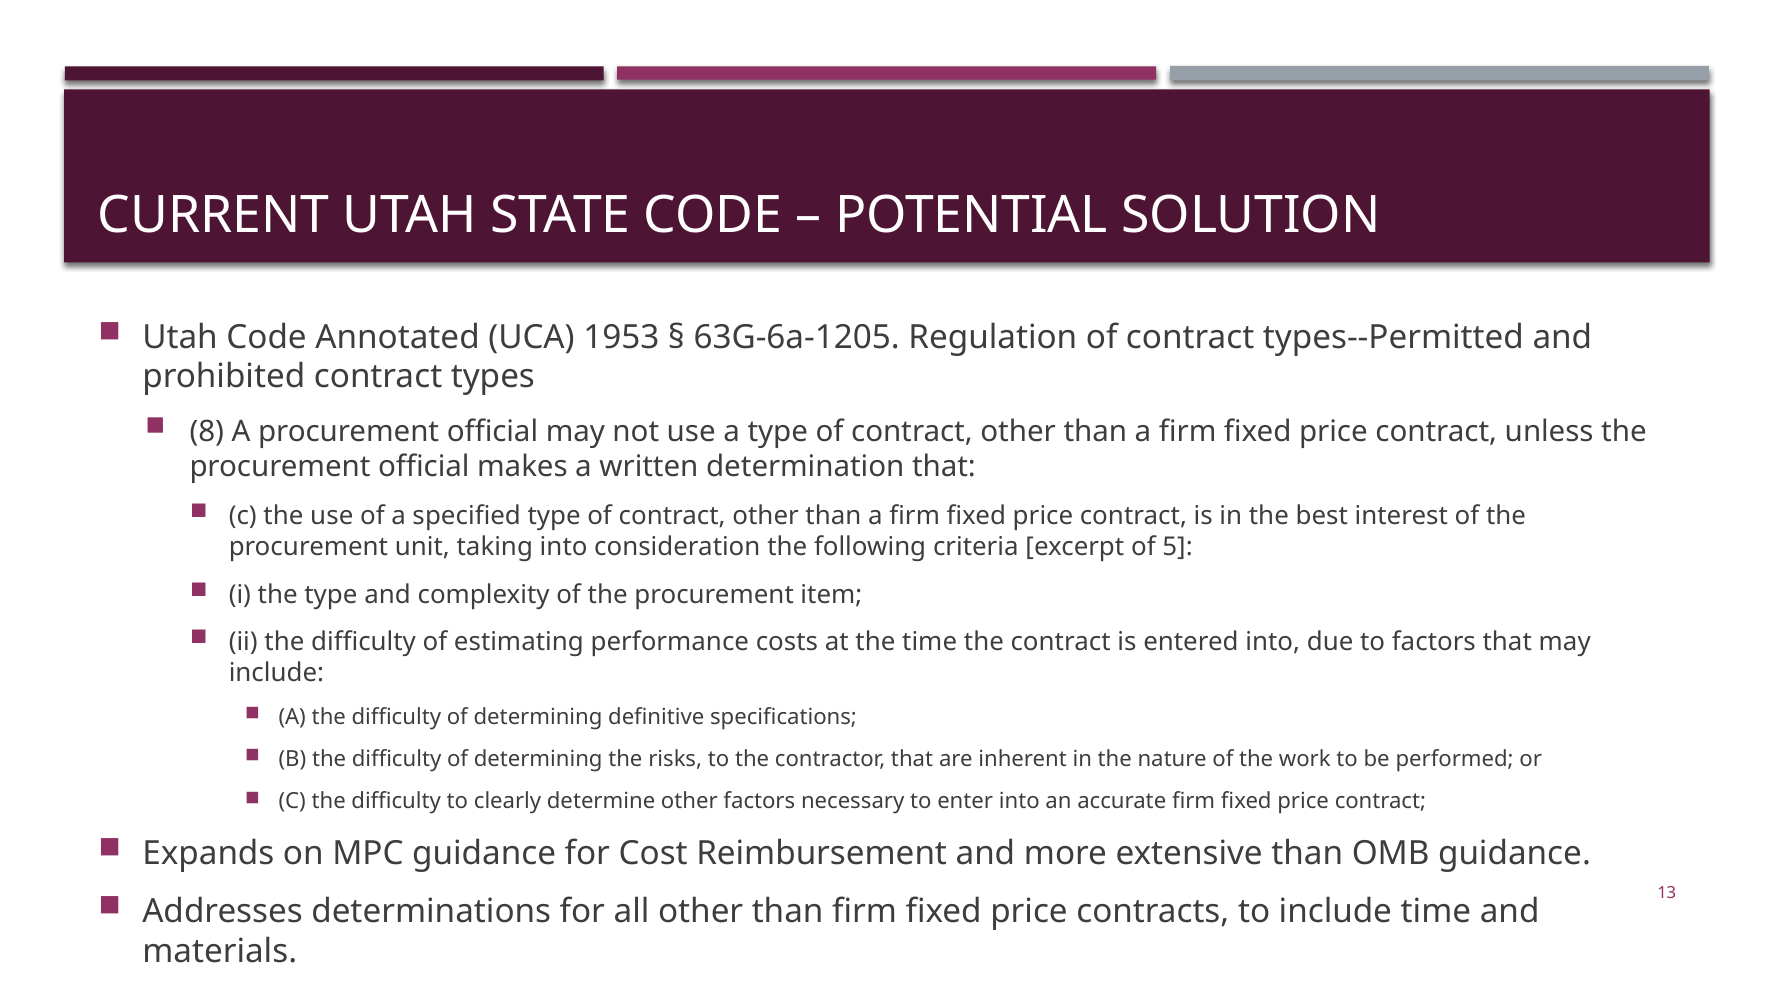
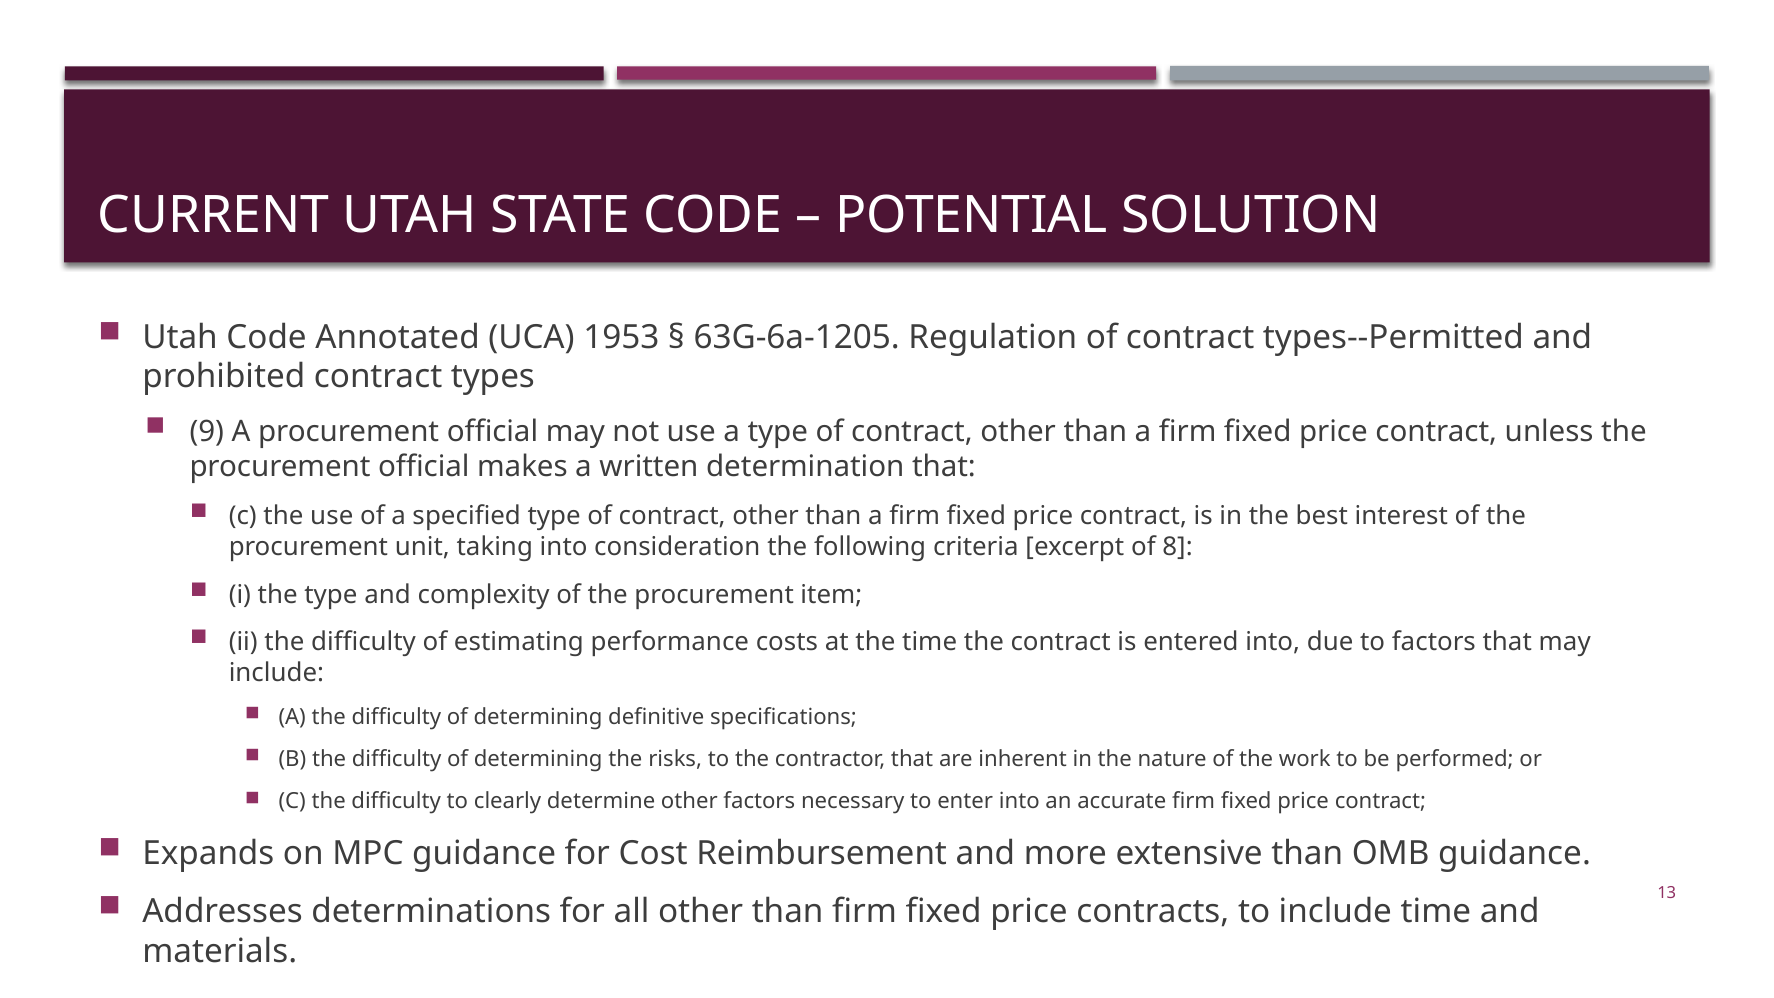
8: 8 -> 9
5: 5 -> 8
